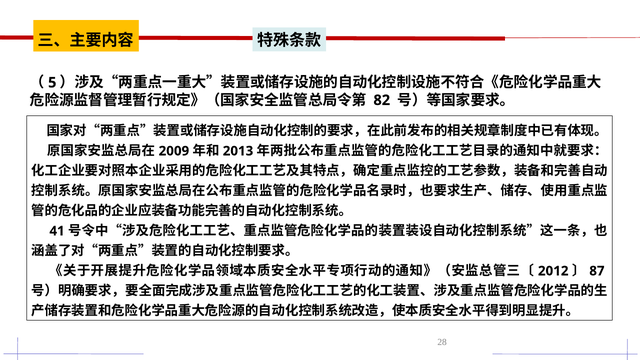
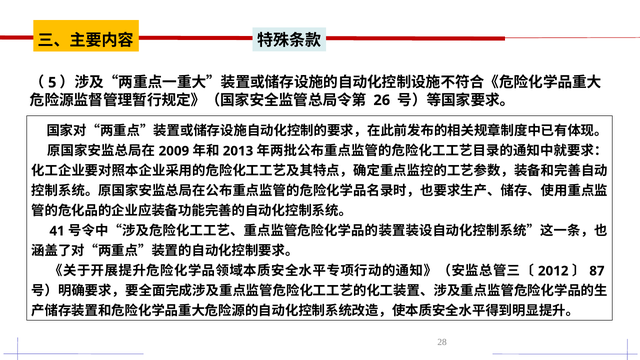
82: 82 -> 26
